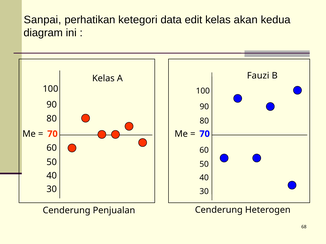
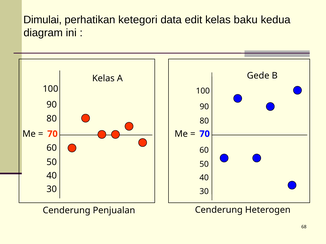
Sanpai: Sanpai -> Dimulai
akan: akan -> baku
Fauzi: Fauzi -> Gede
